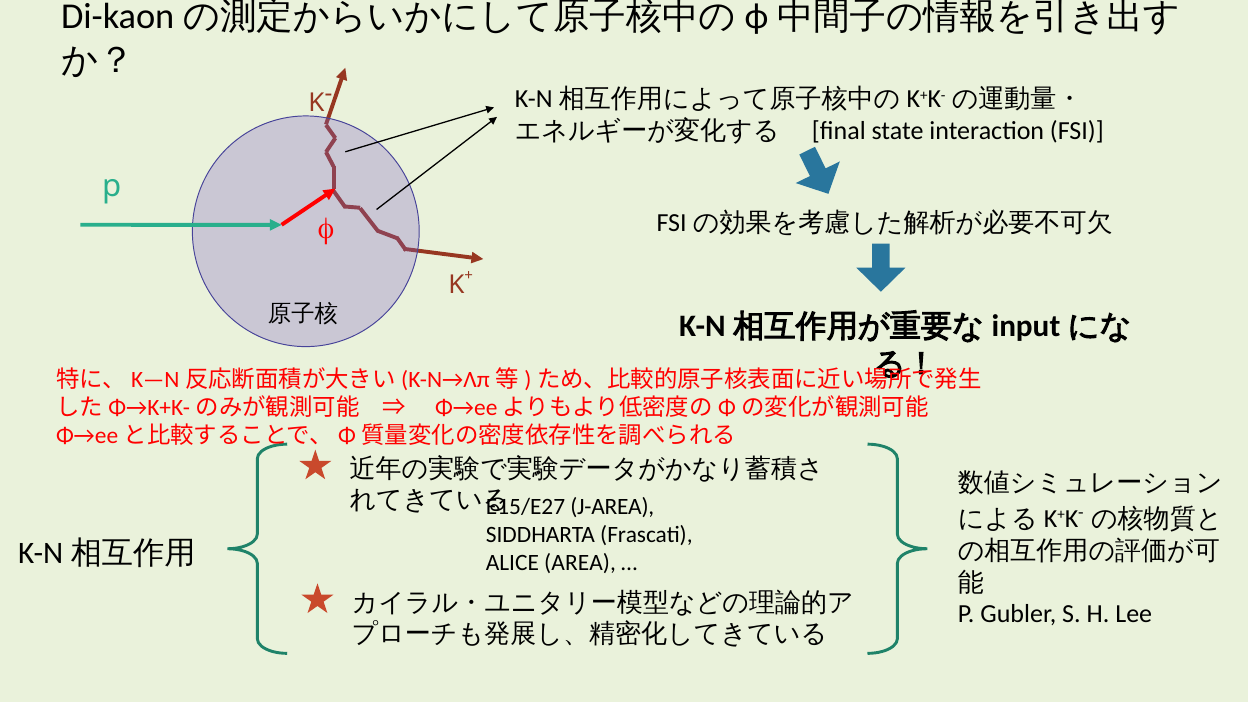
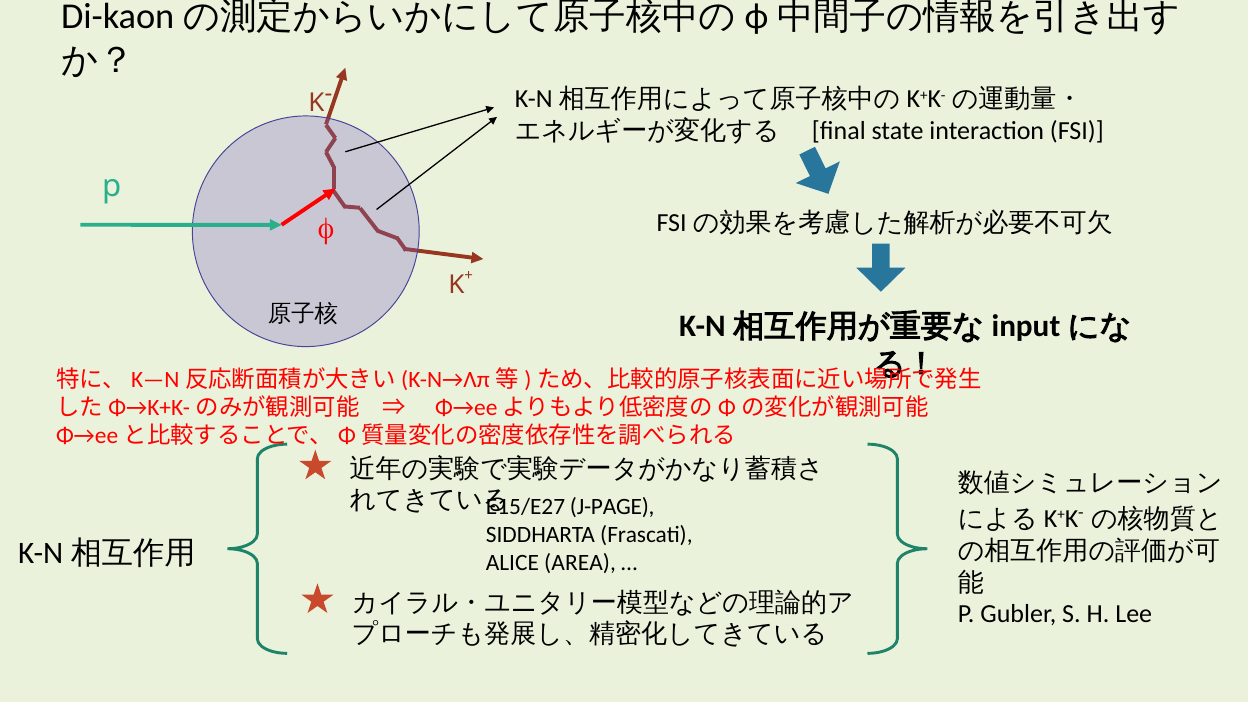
J-AREA: J-AREA -> J-PAGE
